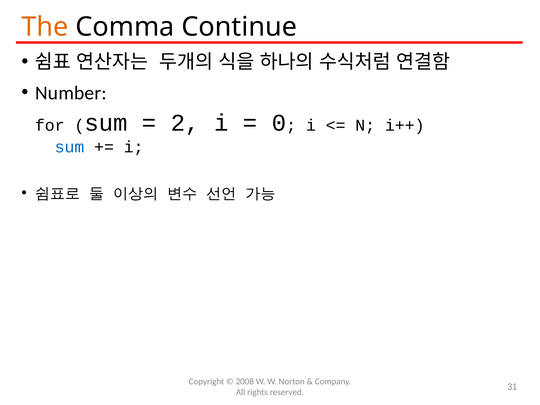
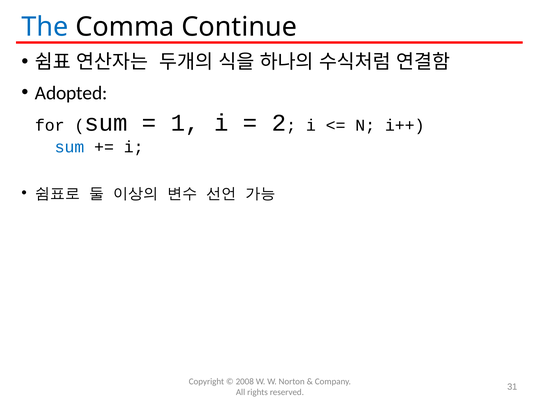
The colour: orange -> blue
Number: Number -> Adopted
2: 2 -> 1
0: 0 -> 2
